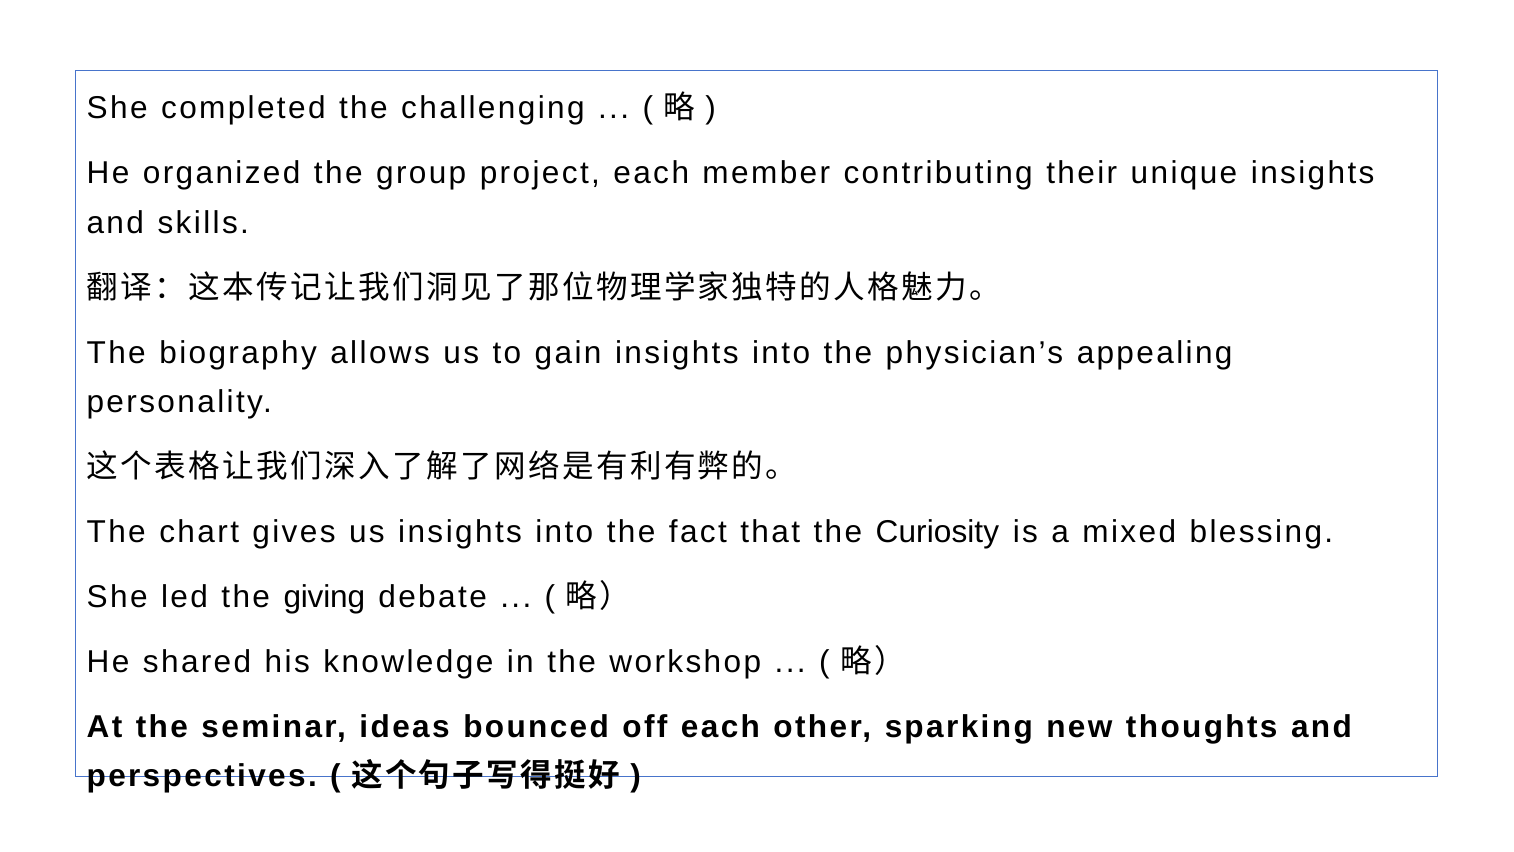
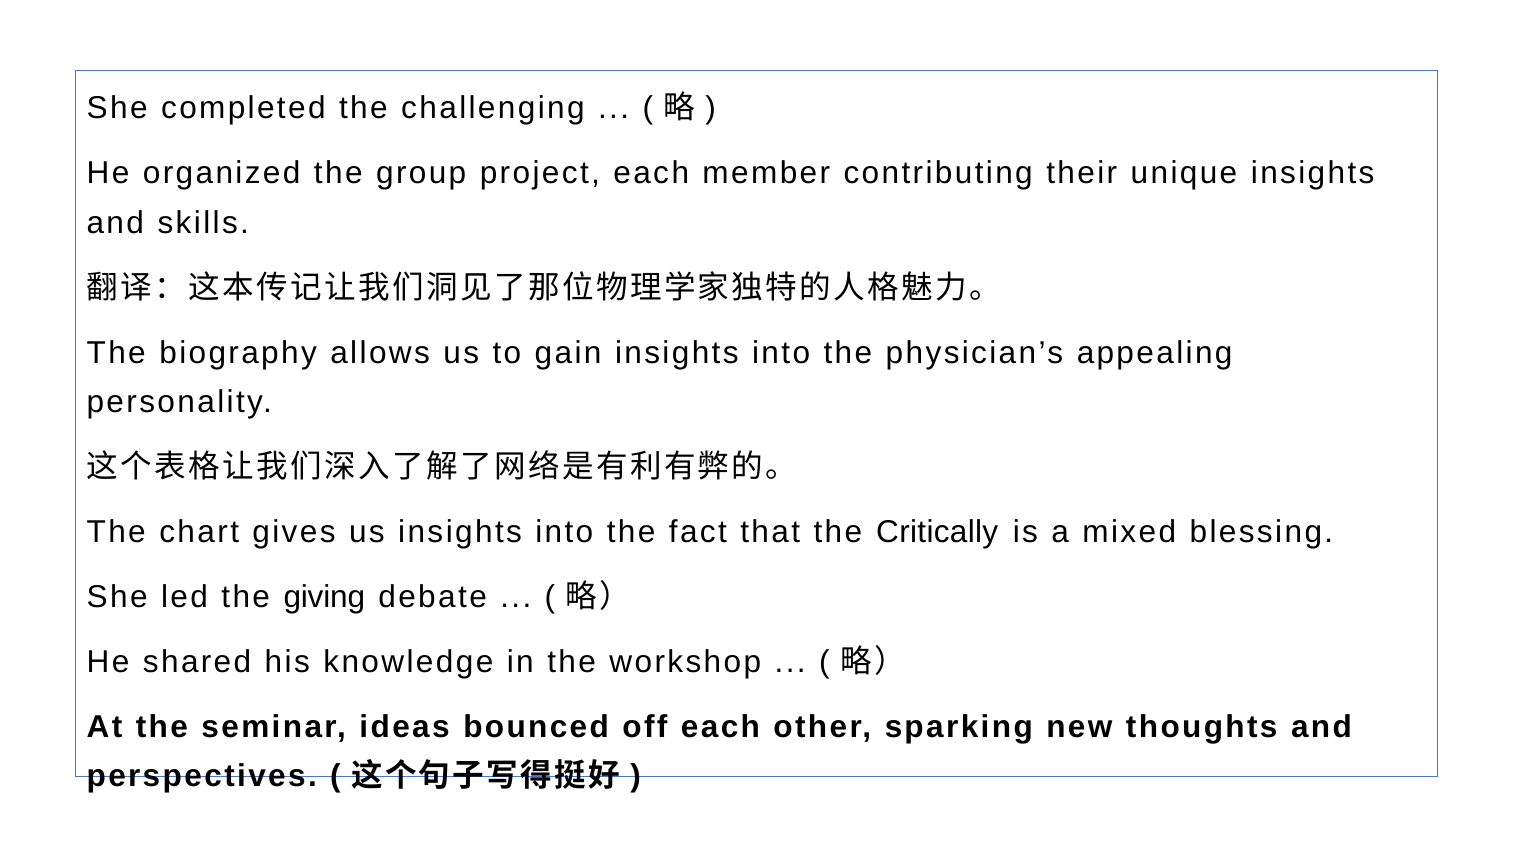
Curiosity: Curiosity -> Critically
